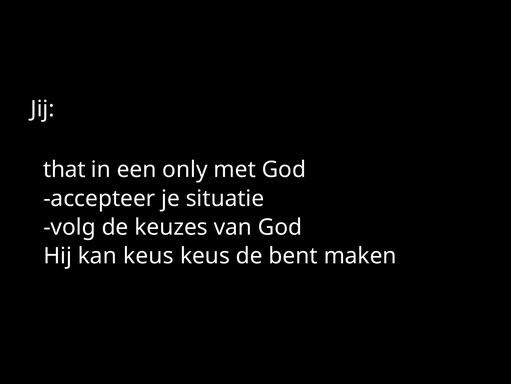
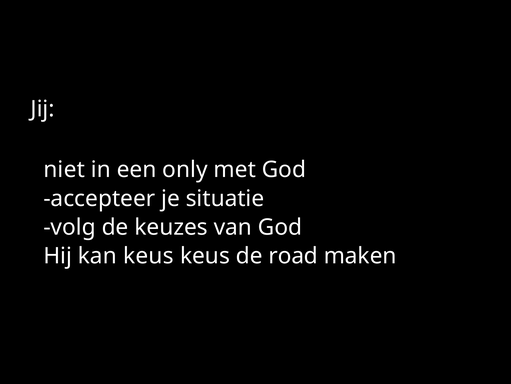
that: that -> niet
bent: bent -> road
